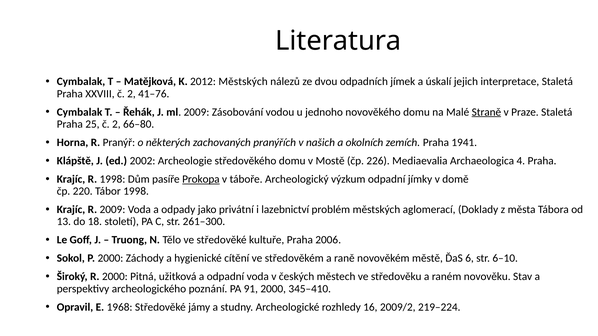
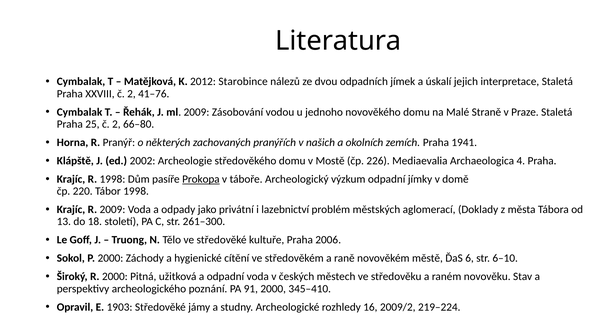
2012 Městských: Městských -> Starobince
Straně underline: present -> none
1968: 1968 -> 1903
